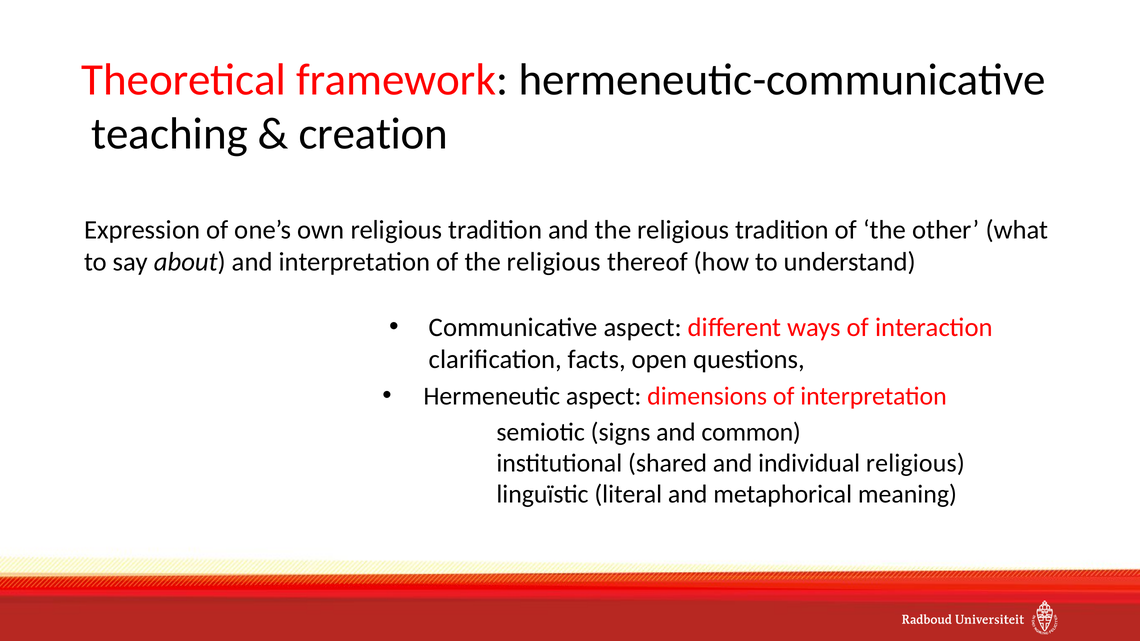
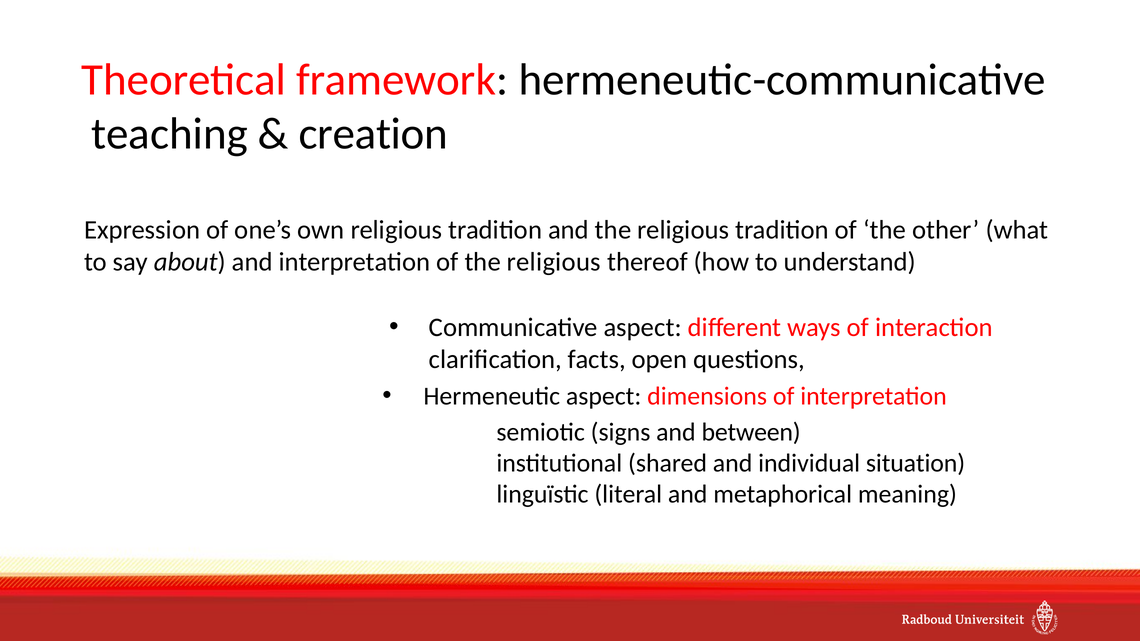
common: common -> between
individual religious: religious -> situation
